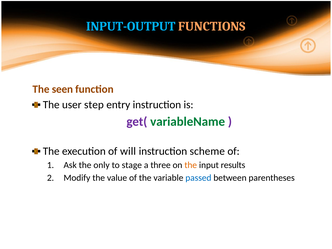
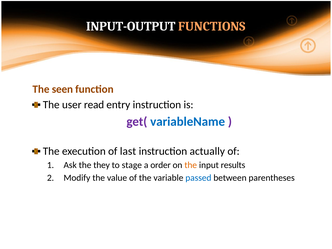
INPUT-OUTPUT colour: light blue -> white
step: step -> read
variableName colour: green -> blue
will: will -> last
scheme: scheme -> actually
only: only -> they
three: three -> order
